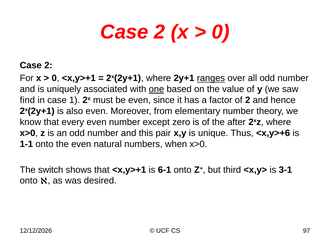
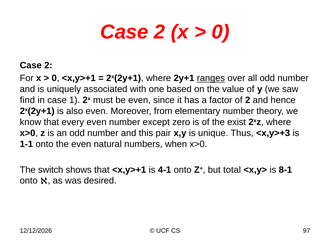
one underline: present -> none
after: after -> exist
<x,y>+6: <x,y>+6 -> <x,y>+3
6-1: 6-1 -> 4-1
third: third -> total
3-1: 3-1 -> 8-1
